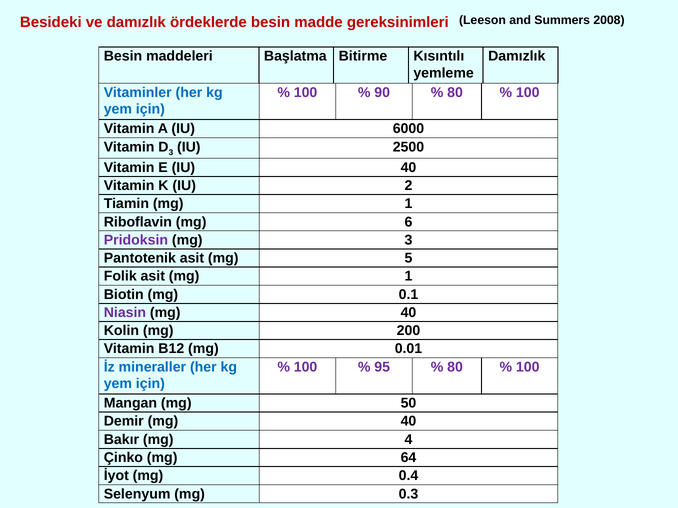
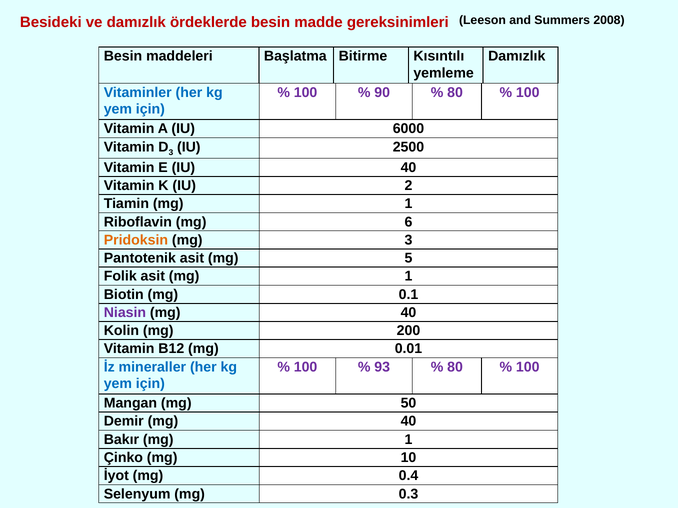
Pridoksin colour: purple -> orange
95: 95 -> 93
Bakır mg 4: 4 -> 1
64: 64 -> 10
